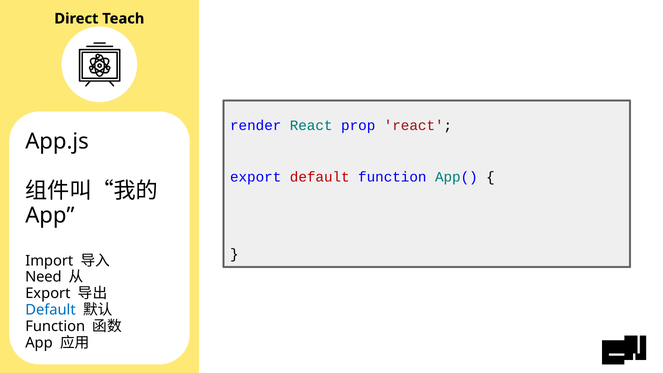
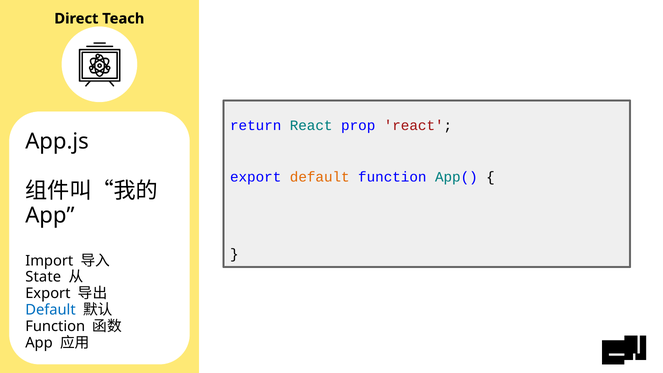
render: render -> return
default at (320, 177) colour: red -> orange
Need: Need -> State
